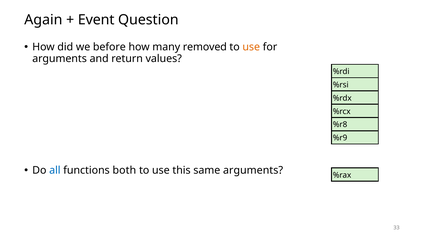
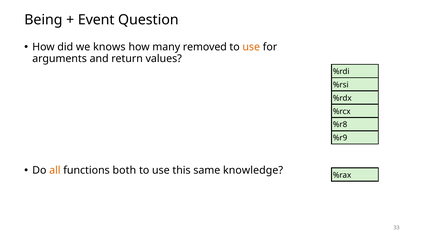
Again: Again -> Being
before: before -> knows
all colour: blue -> orange
same arguments: arguments -> knowledge
